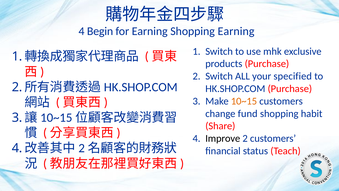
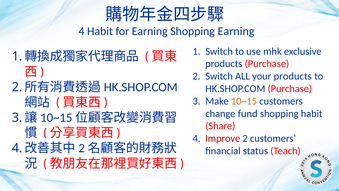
4 Begin: Begin -> Habit
your specified: specified -> products
Improve colour: black -> red
